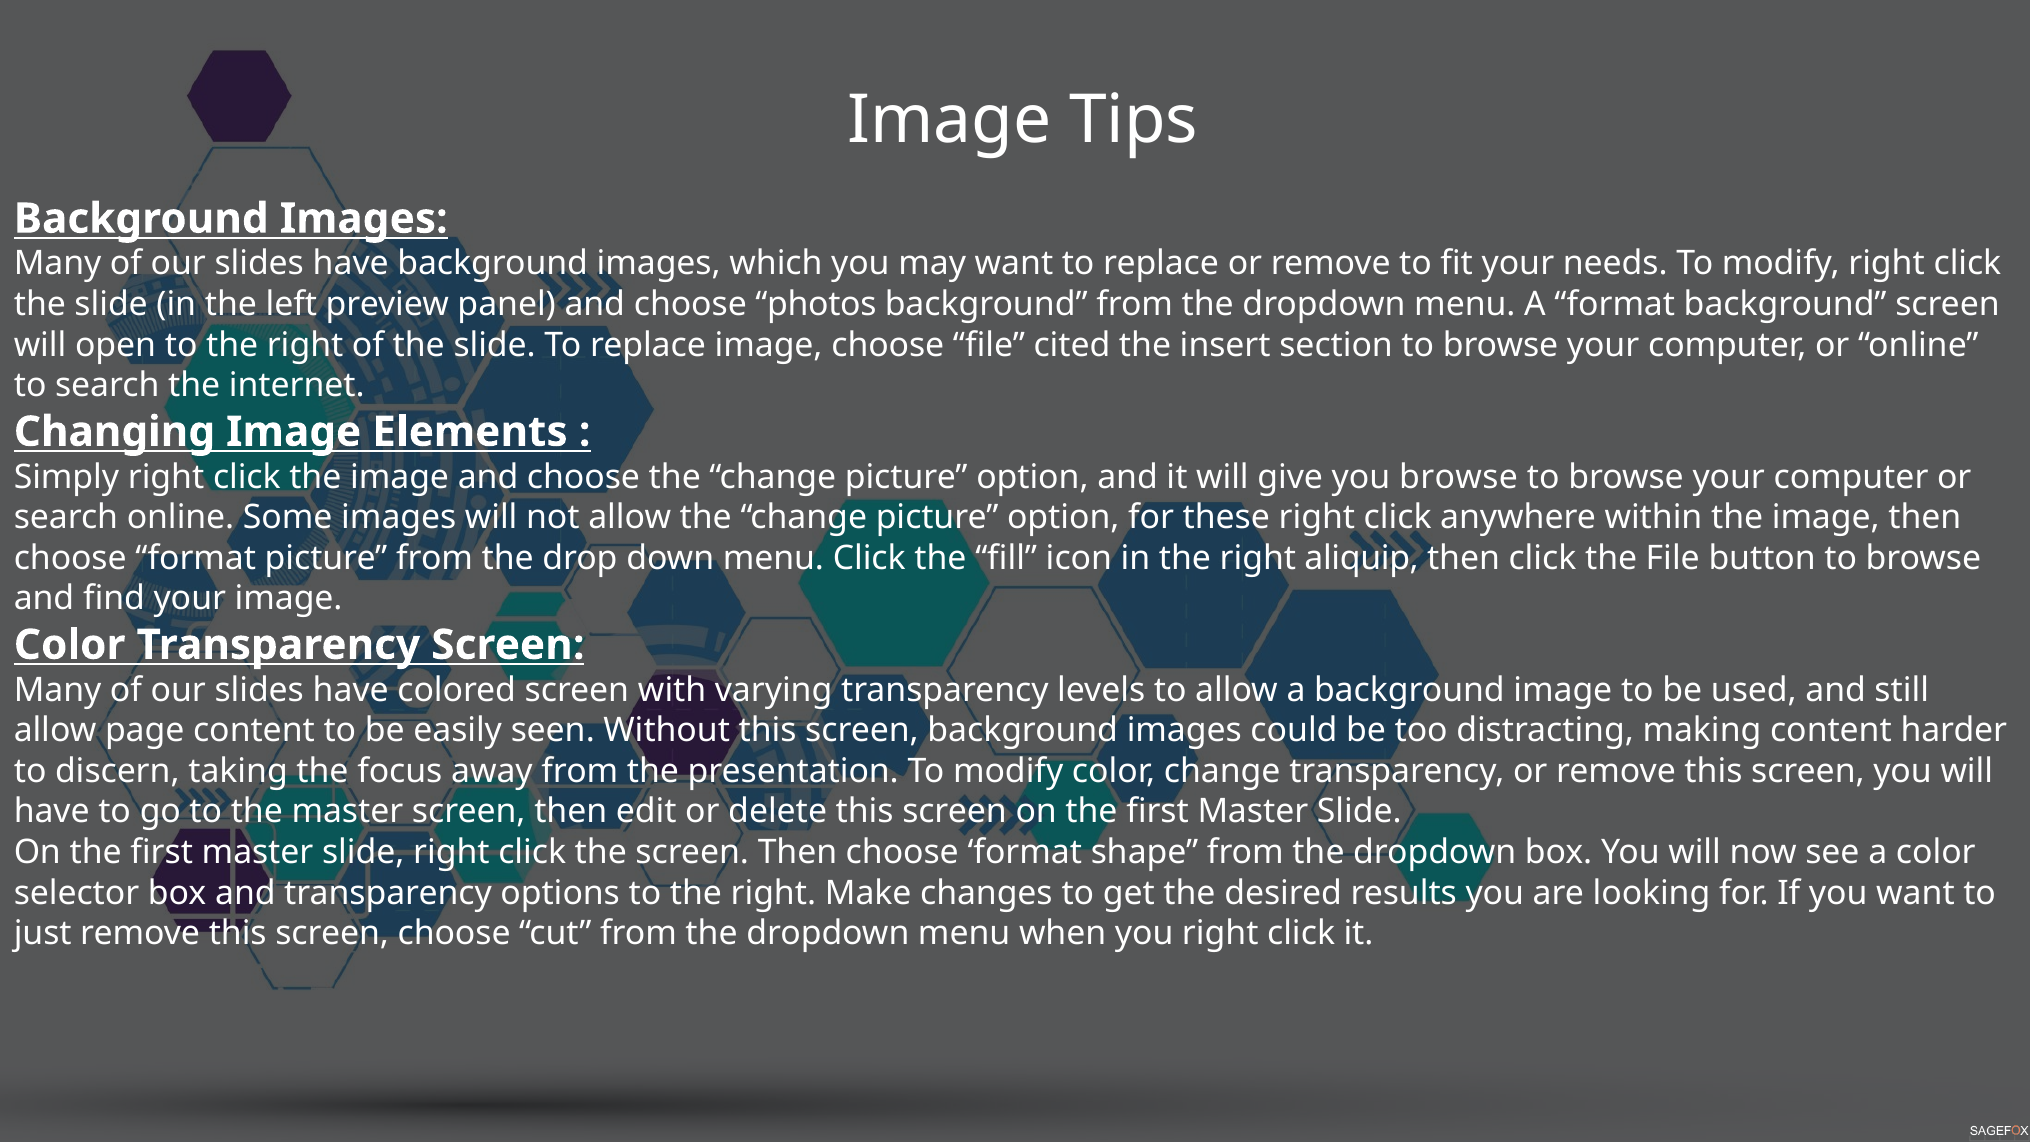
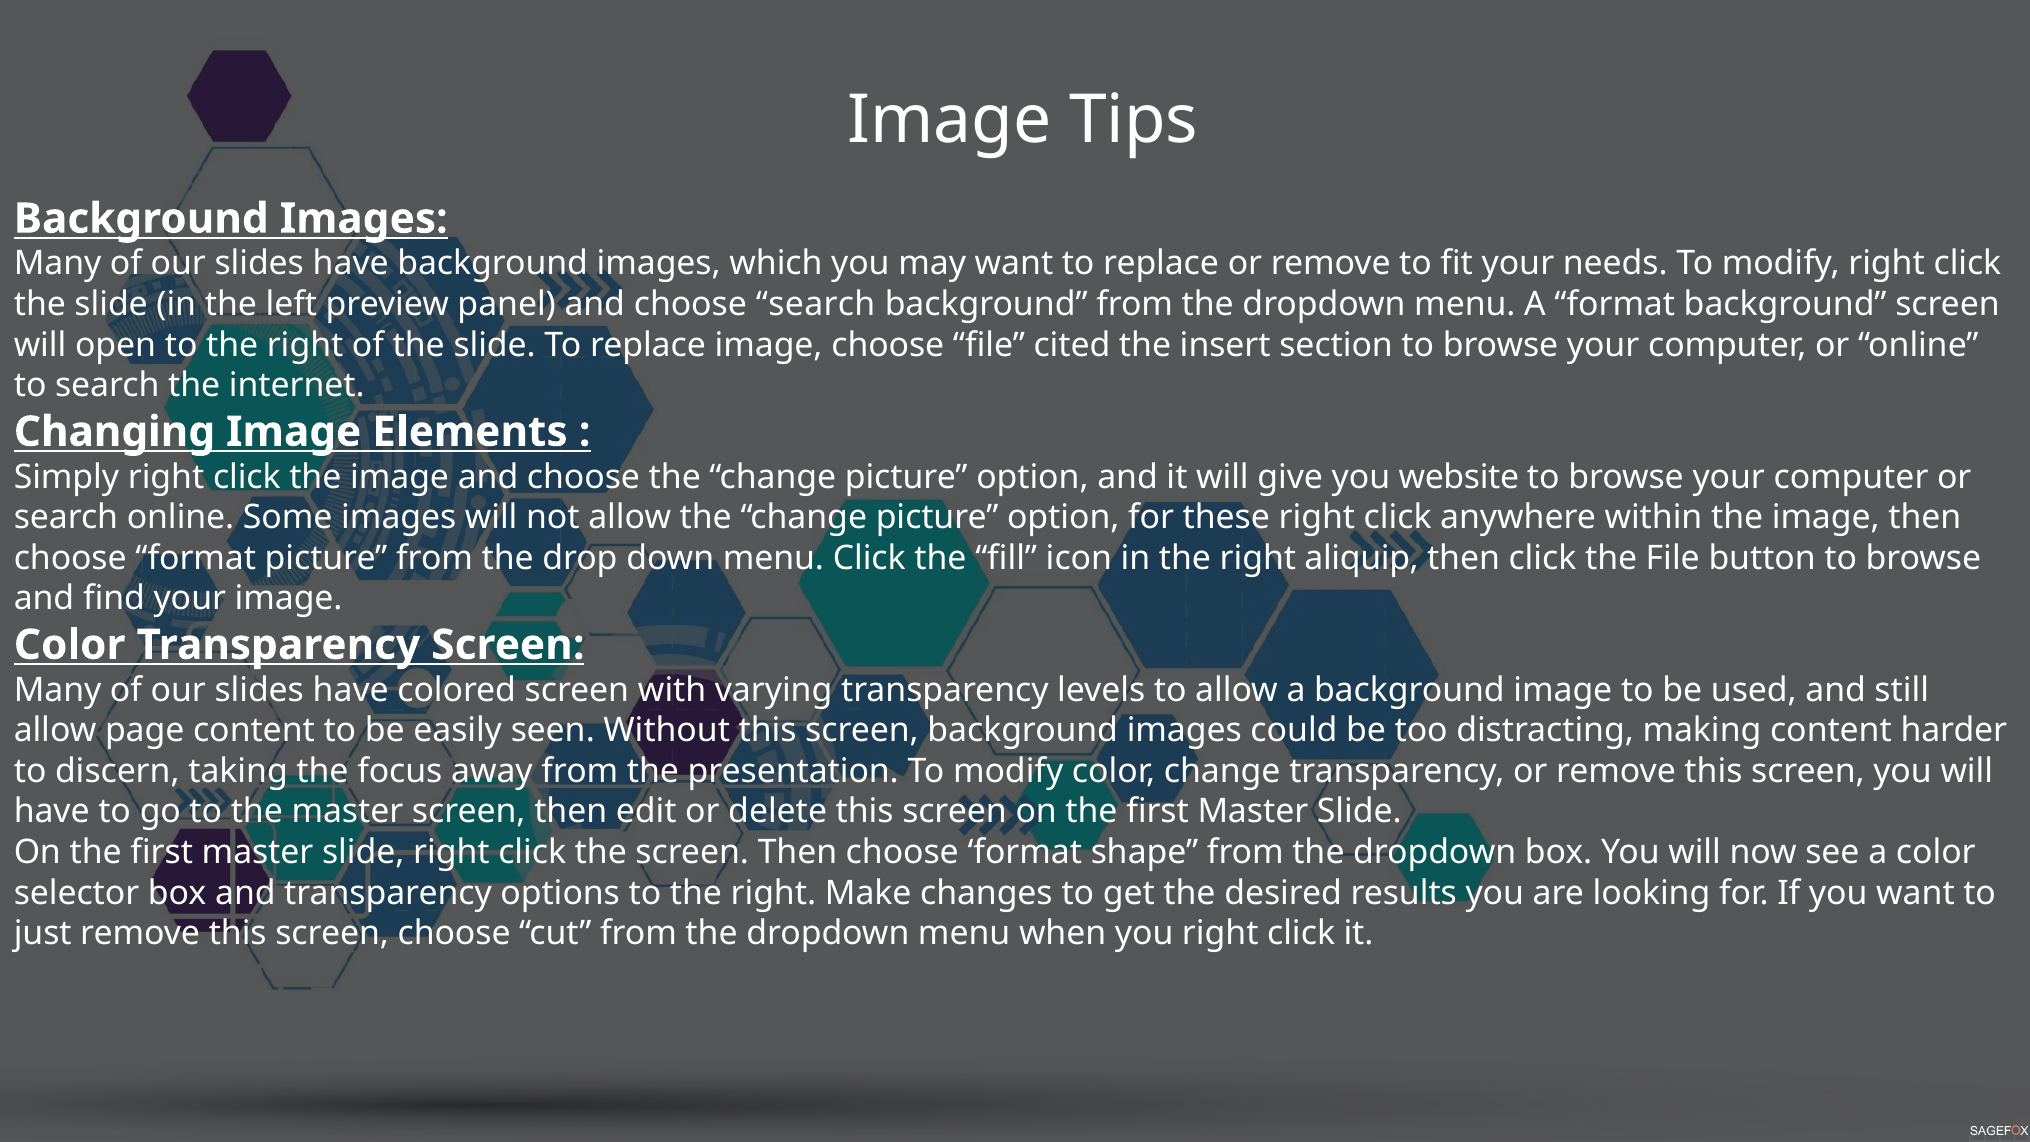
choose photos: photos -> search
you browse: browse -> website
